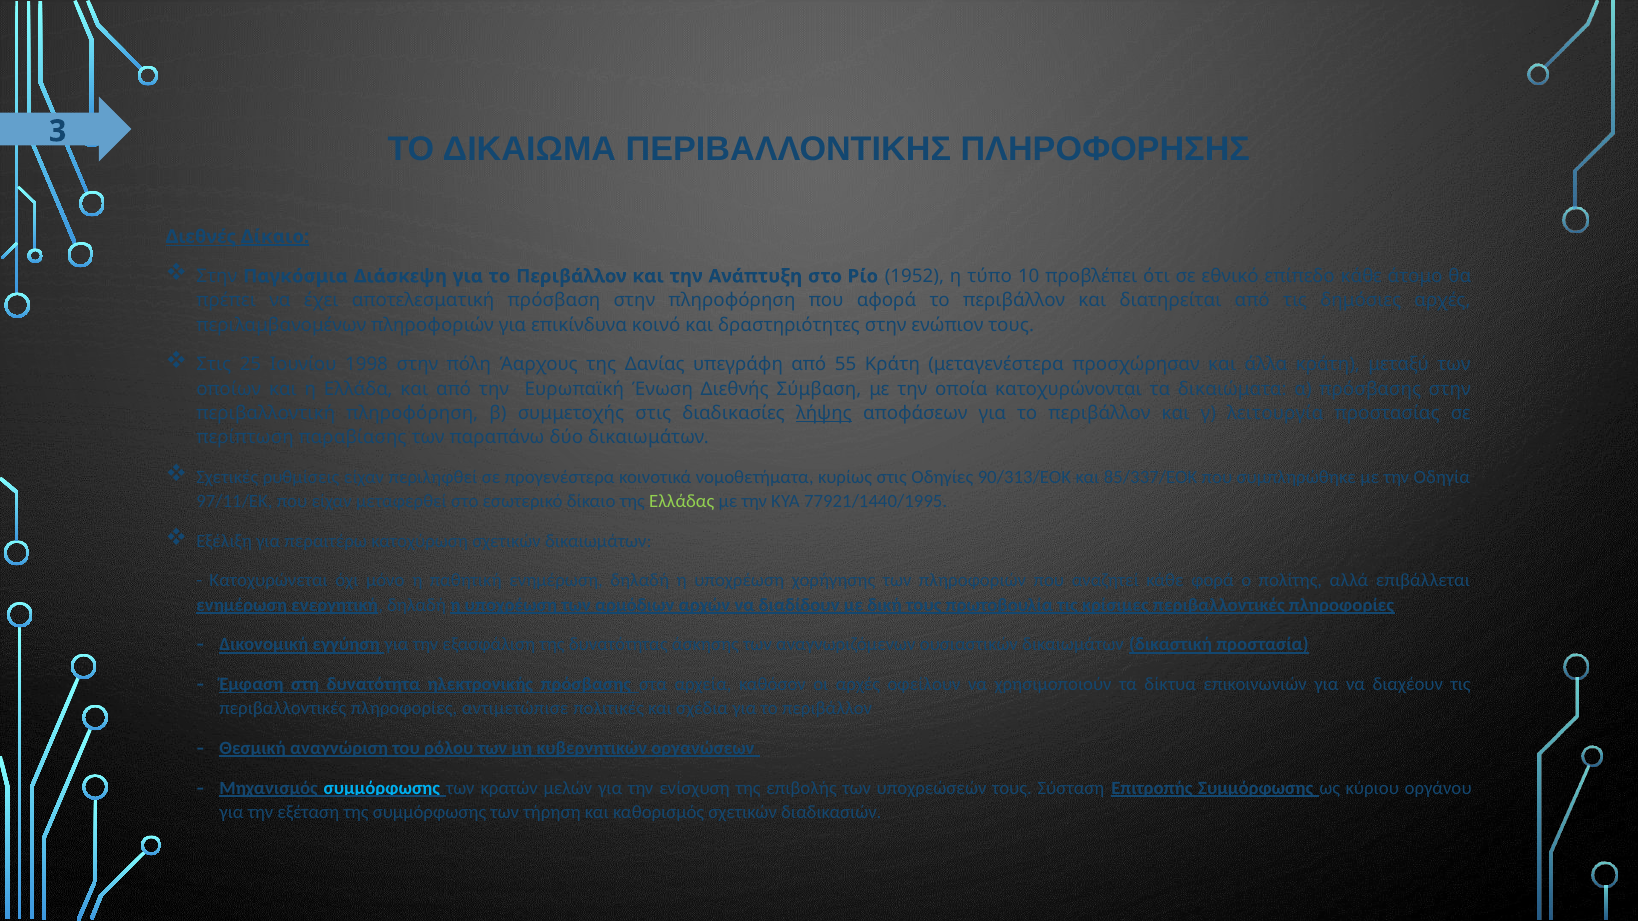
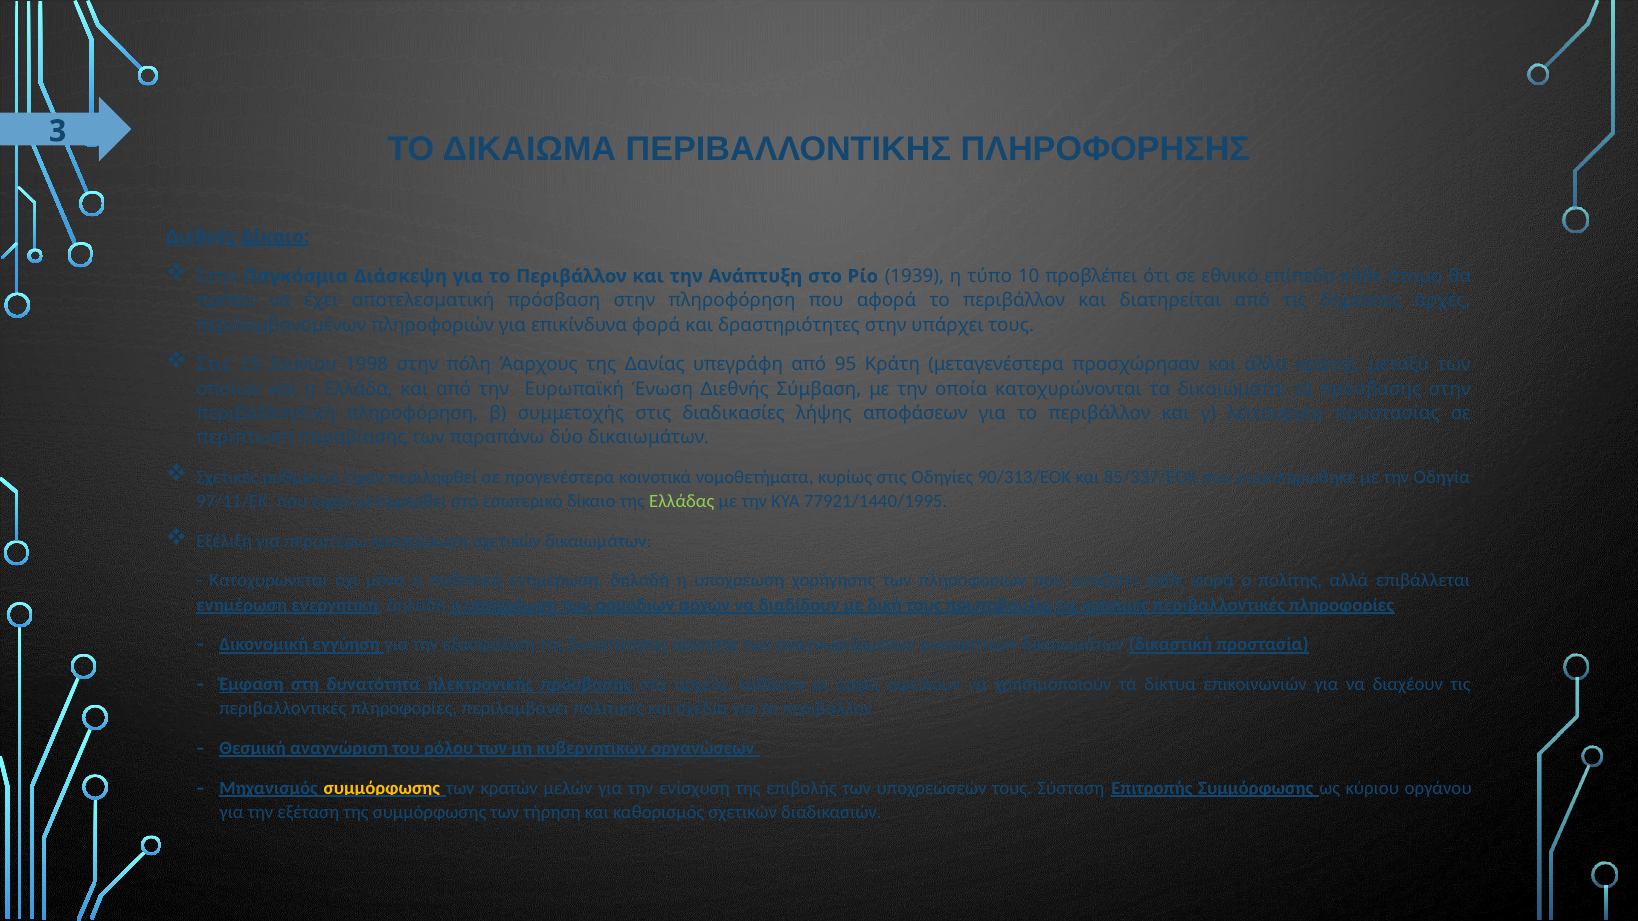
1952: 1952 -> 1939
επικίνδυνα κοινό: κοινό -> φορά
ενώπιον: ενώπιον -> υπάρχει
55: 55 -> 95
λήψης underline: present -> none
αντιμετώπισε: αντιμετώπισε -> περιλαμβάνει
συμμόρφωσης at (382, 788) colour: light blue -> yellow
